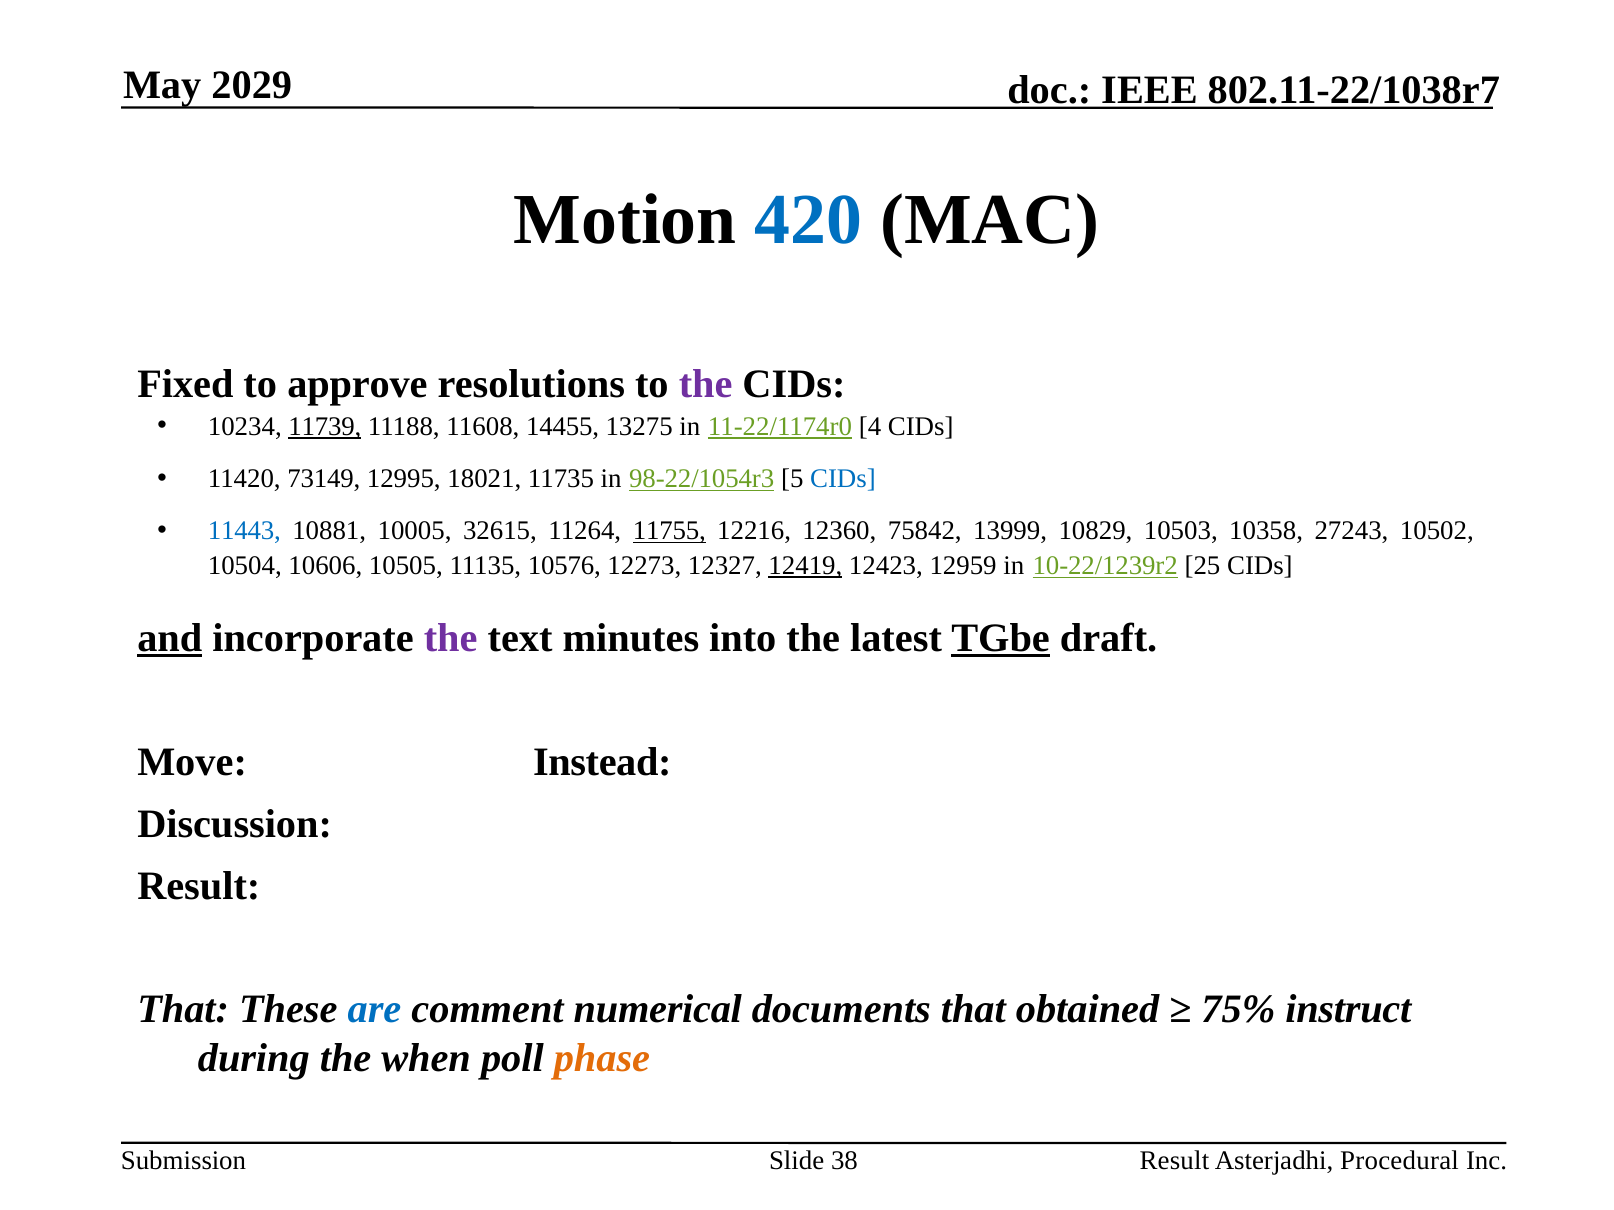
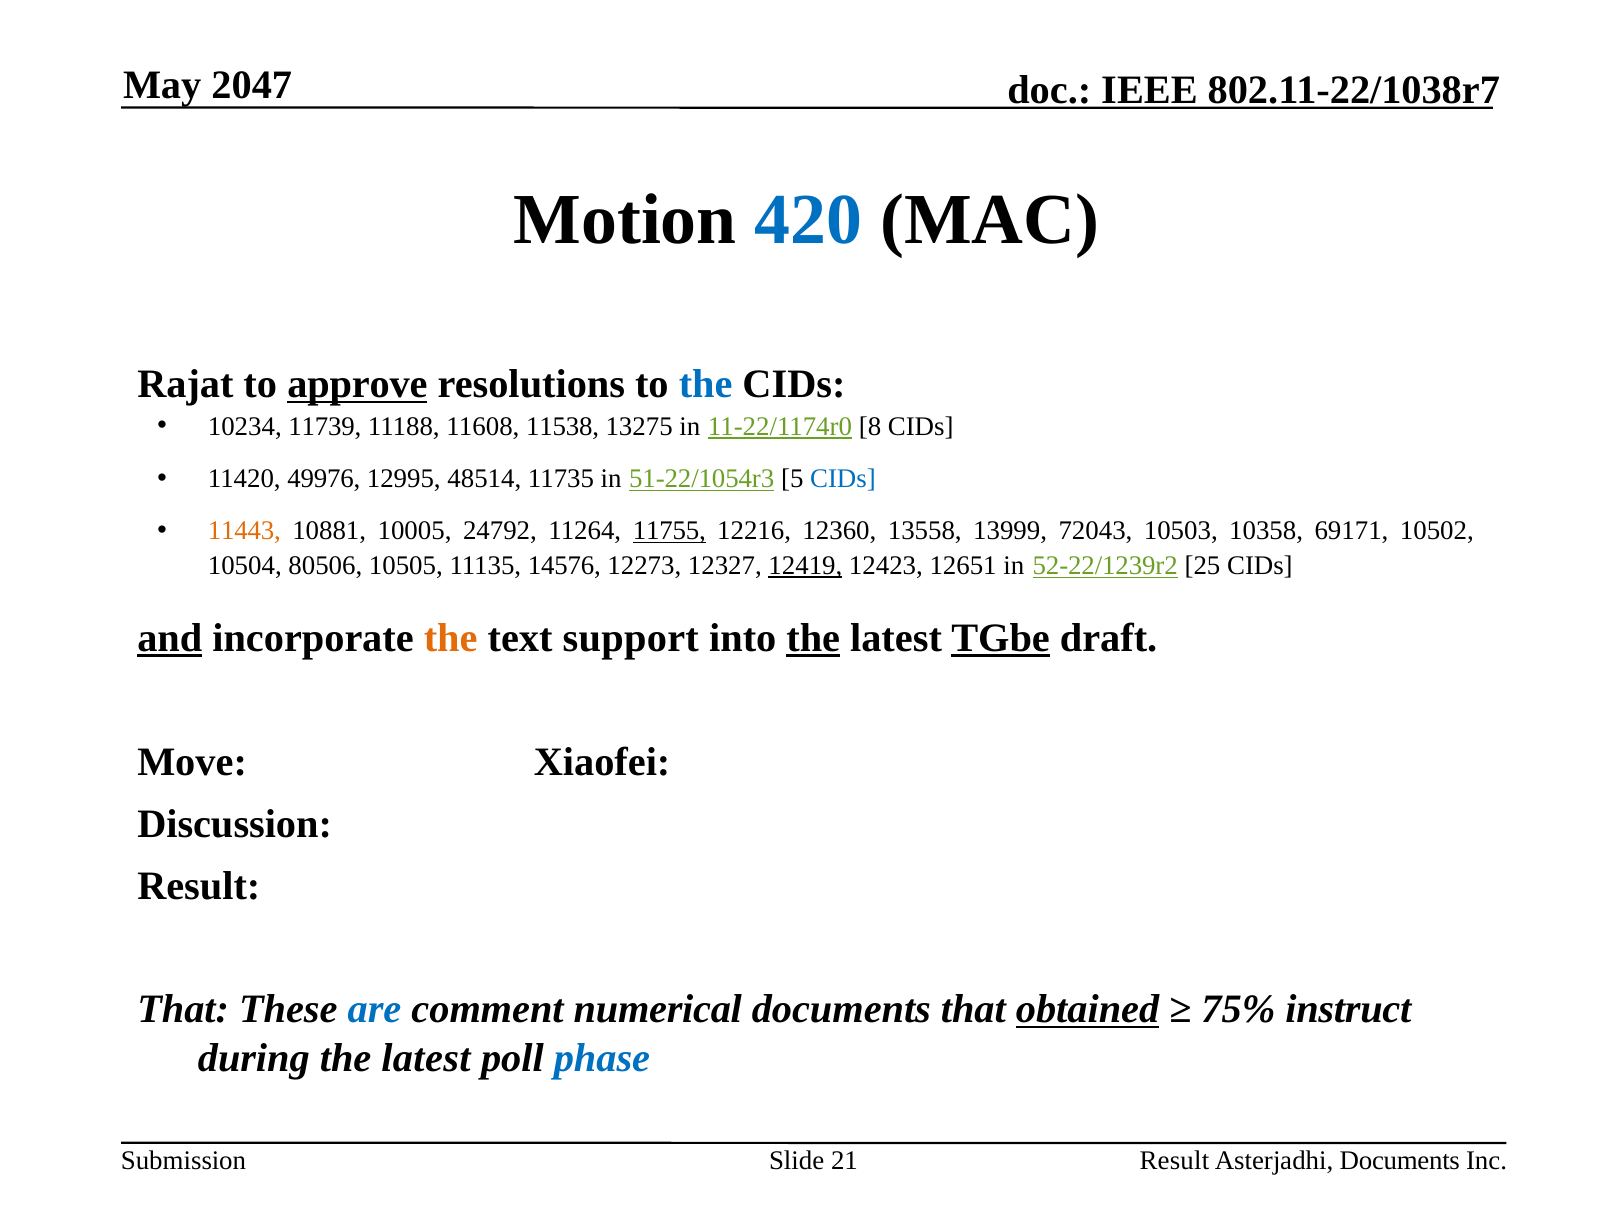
2029: 2029 -> 2047
Fixed: Fixed -> Rajat
approve underline: none -> present
the at (706, 385) colour: purple -> blue
11739 underline: present -> none
14455: 14455 -> 11538
4: 4 -> 8
73149: 73149 -> 49976
18021: 18021 -> 48514
98-22/1054r3: 98-22/1054r3 -> 51-22/1054r3
11443 colour: blue -> orange
32615: 32615 -> 24792
75842: 75842 -> 13558
10829: 10829 -> 72043
27243: 27243 -> 69171
10606: 10606 -> 80506
10576: 10576 -> 14576
12959: 12959 -> 12651
10-22/1239r2: 10-22/1239r2 -> 52-22/1239r2
the at (451, 639) colour: purple -> orange
minutes: minutes -> support
the at (813, 639) underline: none -> present
Instead: Instead -> Xiaofei
obtained underline: none -> present
during the when: when -> latest
phase colour: orange -> blue
38: 38 -> 21
Asterjadhi Procedural: Procedural -> Documents
